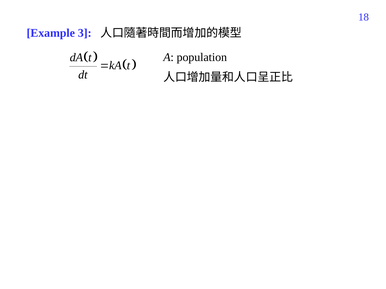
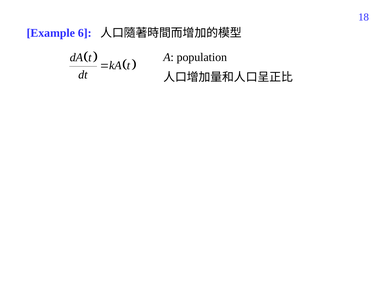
3: 3 -> 6
